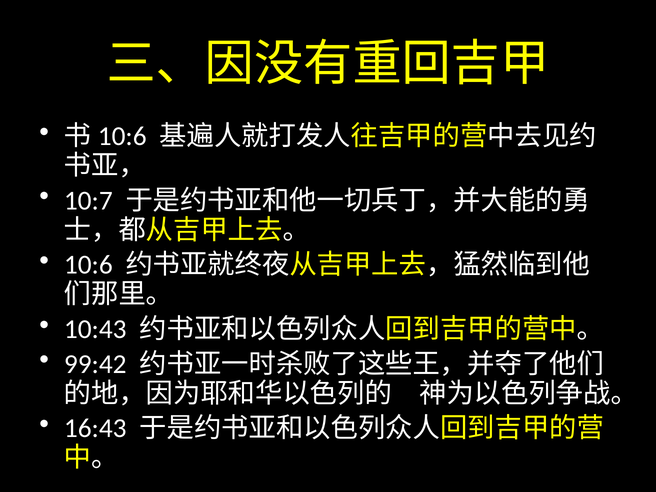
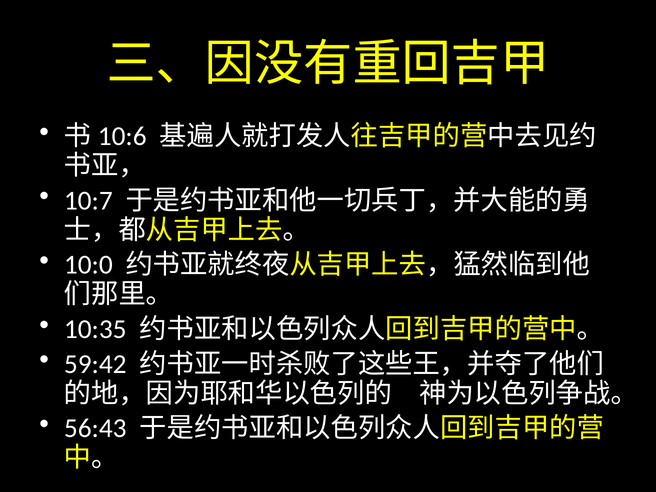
10:6: 10:6 -> 10:0
10:43: 10:43 -> 10:35
99:42: 99:42 -> 59:42
16:43: 16:43 -> 56:43
